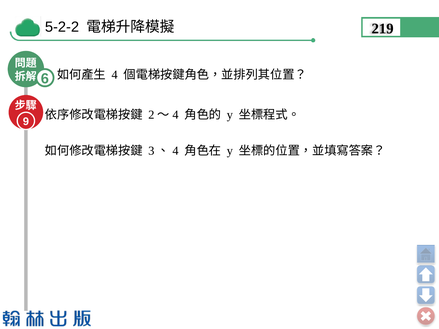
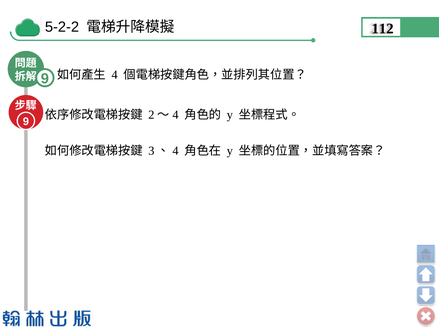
219: 219 -> 112
6 at (45, 79): 6 -> 9
